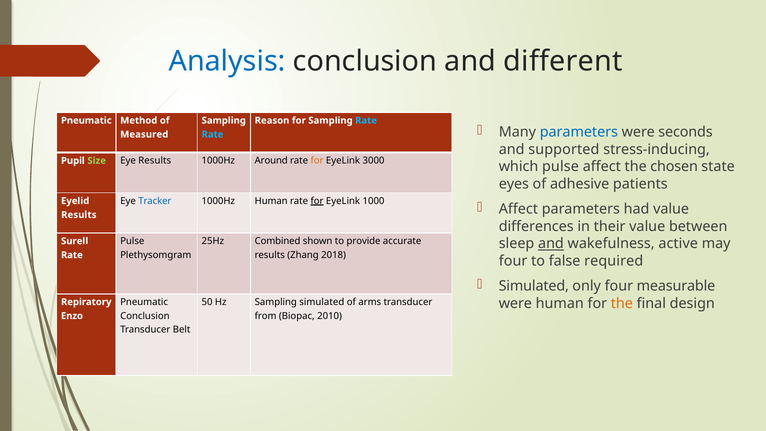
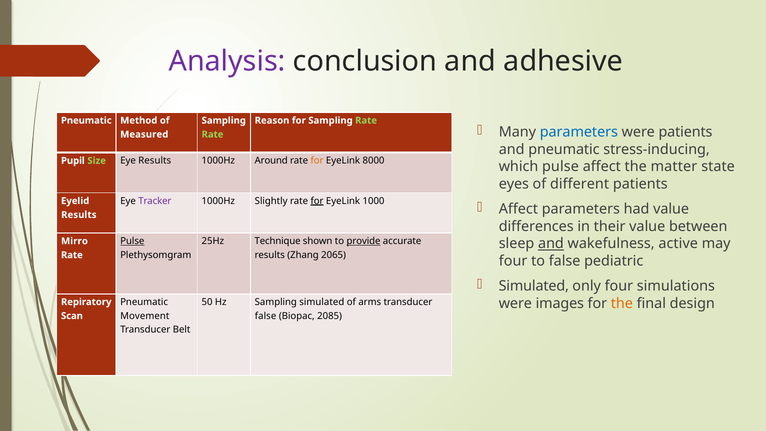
Analysis colour: blue -> purple
different: different -> adhesive
Rate at (366, 120) colour: light blue -> light green
were seconds: seconds -> patients
Rate at (212, 134) colour: light blue -> light green
and supported: supported -> pneumatic
3000: 3000 -> 8000
chosen: chosen -> matter
adhesive: adhesive -> different
Tracker colour: blue -> purple
1000Hz Human: Human -> Slightly
Pulse at (132, 241) underline: none -> present
Combined: Combined -> Technique
provide underline: none -> present
Surell: Surell -> Mirro
2018: 2018 -> 2065
required: required -> pediatric
measurable: measurable -> simulations
were human: human -> images
Conclusion at (145, 316): Conclusion -> Movement
from at (266, 316): from -> false
2010: 2010 -> 2085
Enzo: Enzo -> Scan
